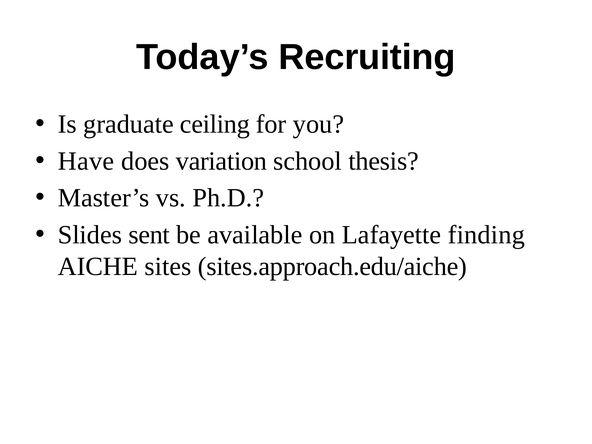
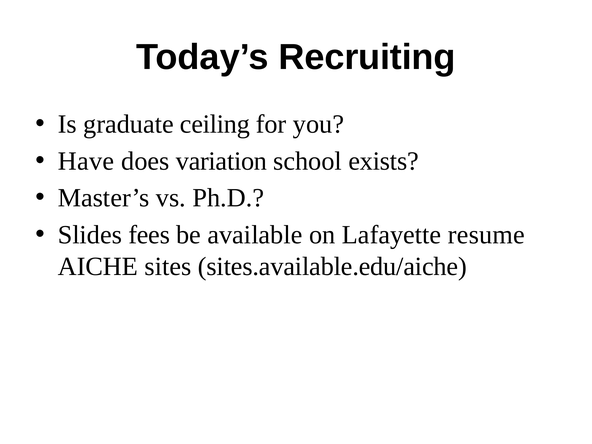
thesis: thesis -> exists
sent: sent -> fees
finding: finding -> resume
sites.approach.edu/aiche: sites.approach.edu/aiche -> sites.available.edu/aiche
